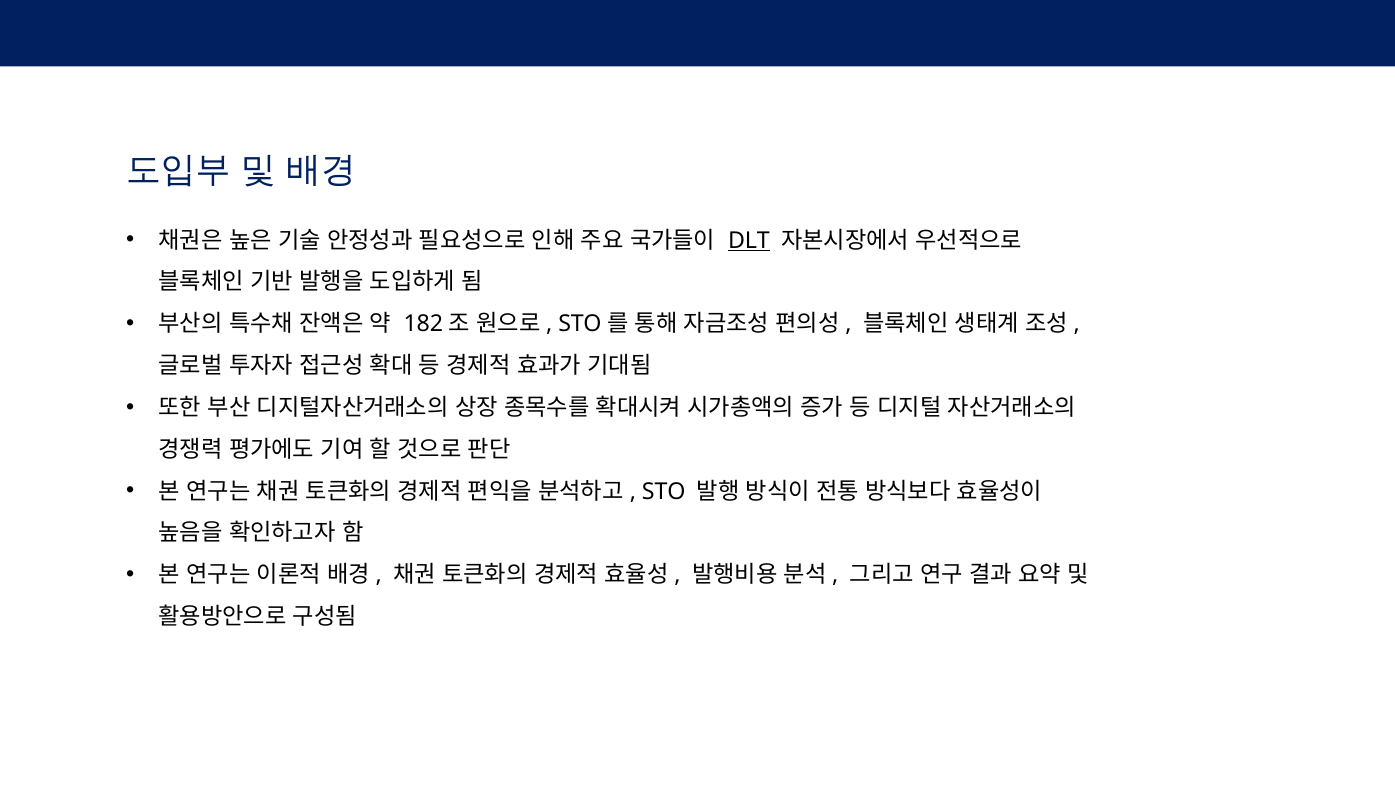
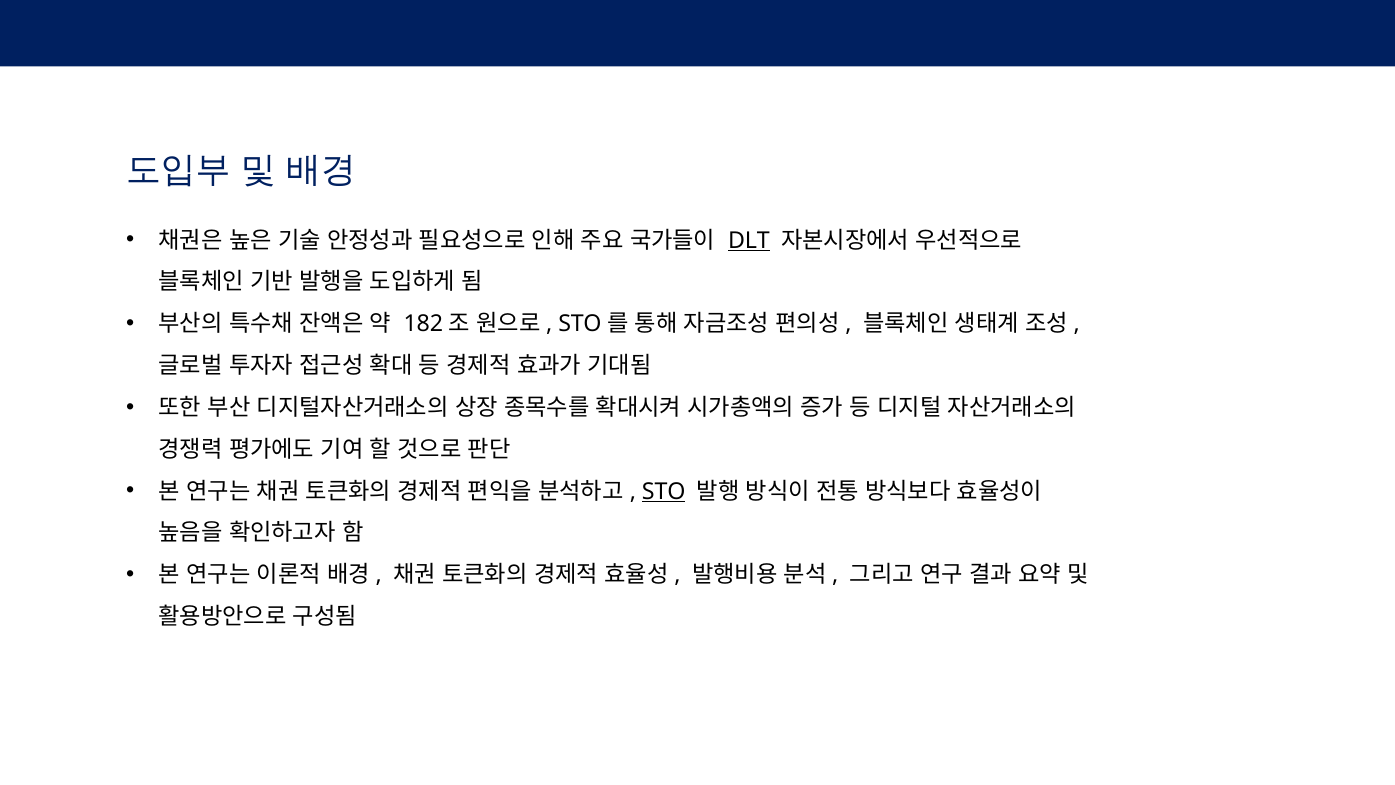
STO underline: none -> present
